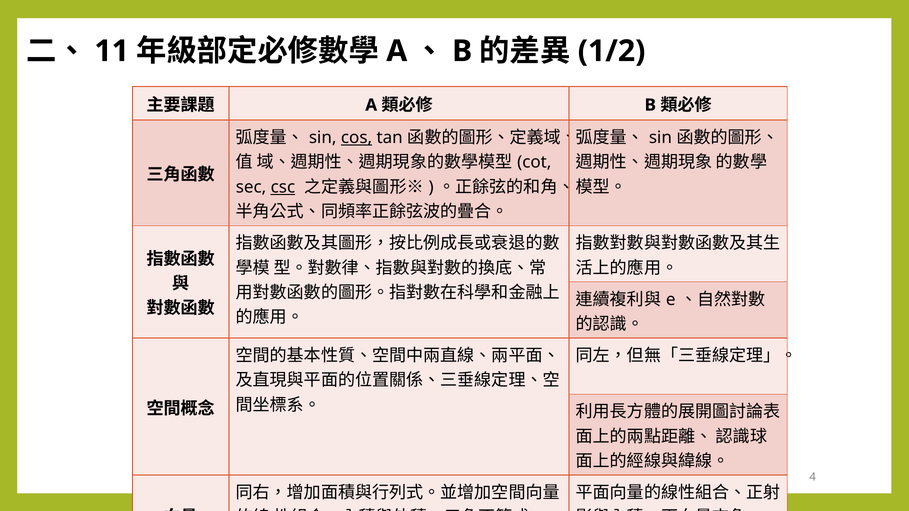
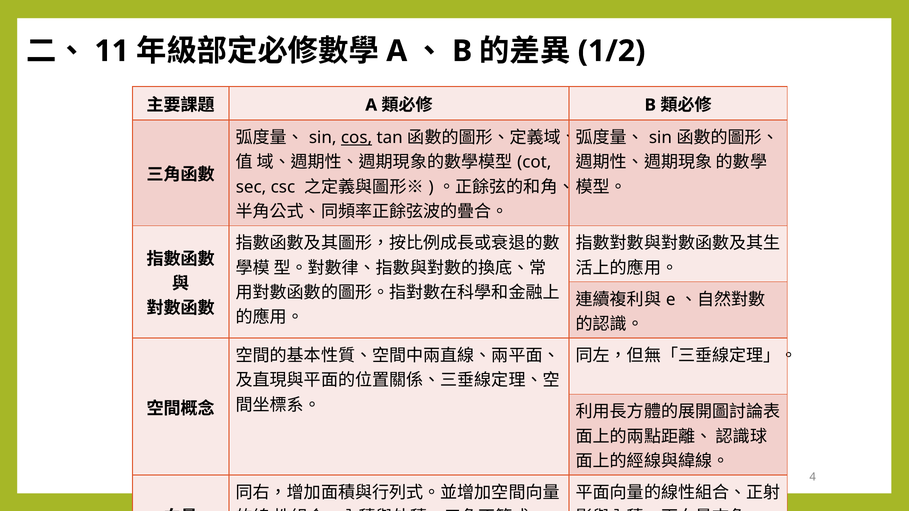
csc underline: present -> none
